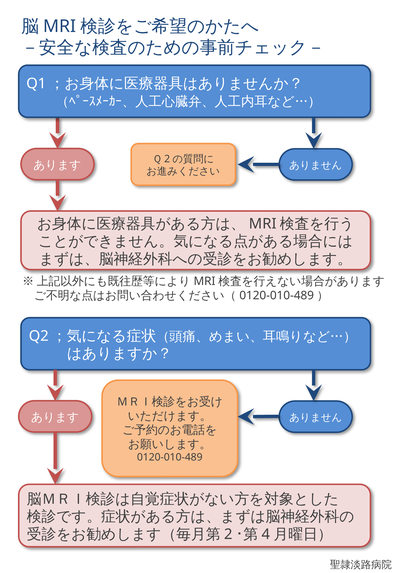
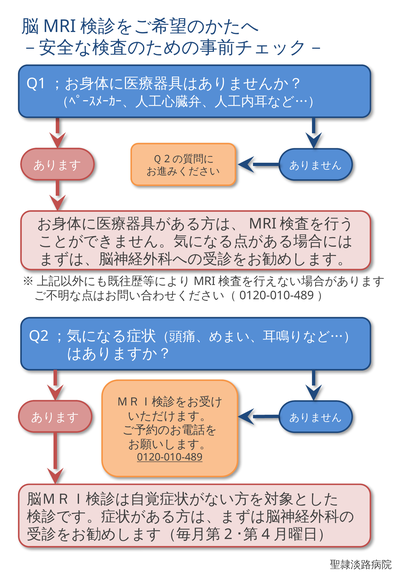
0120-010-489 underline: none -> present
